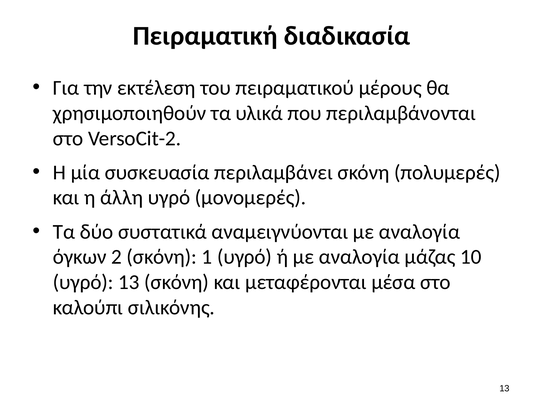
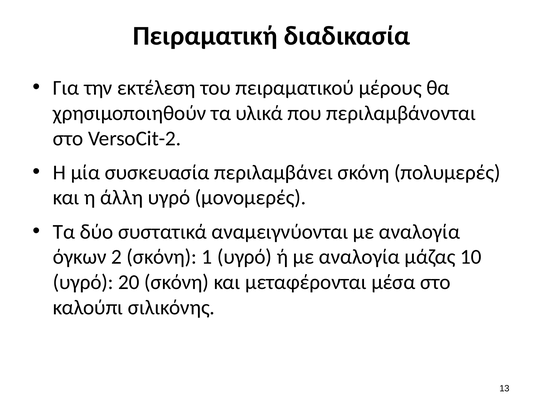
υγρό 13: 13 -> 20
